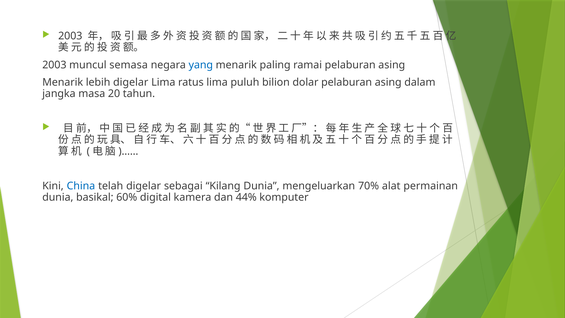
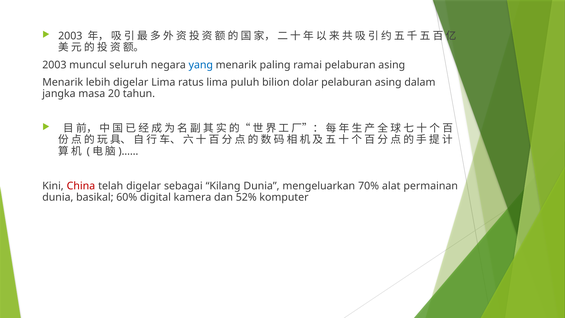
semasa: semasa -> seluruh
China colour: blue -> red
44%: 44% -> 52%
